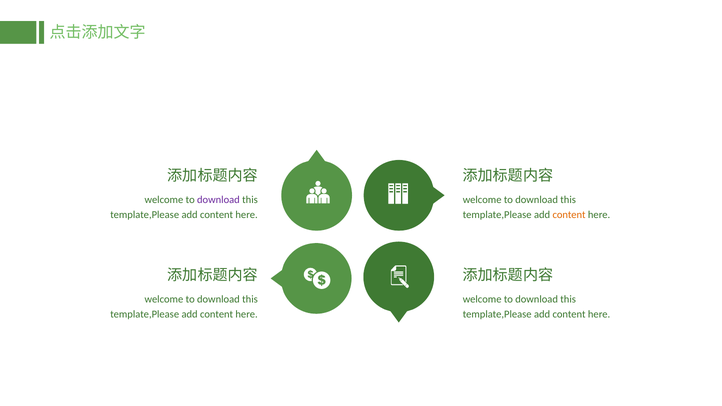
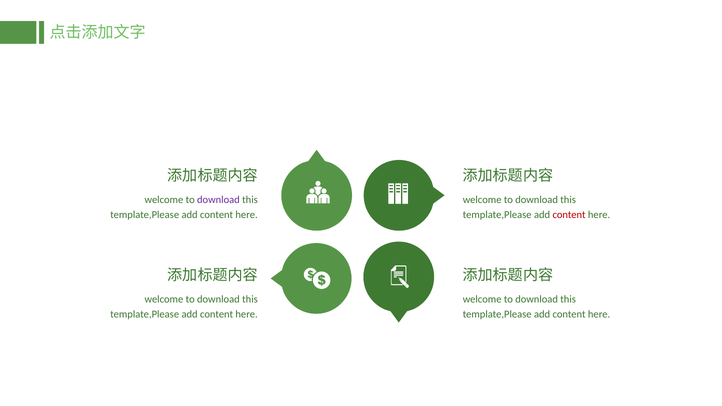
content at (569, 215) colour: orange -> red
